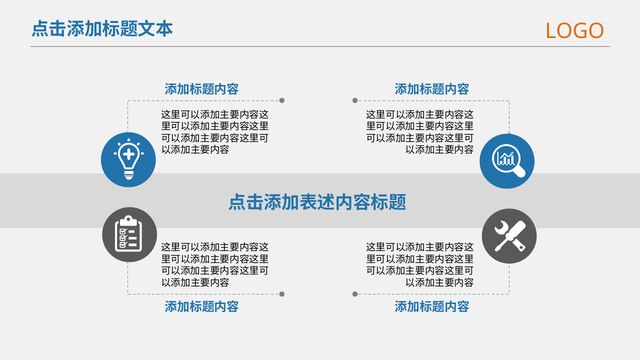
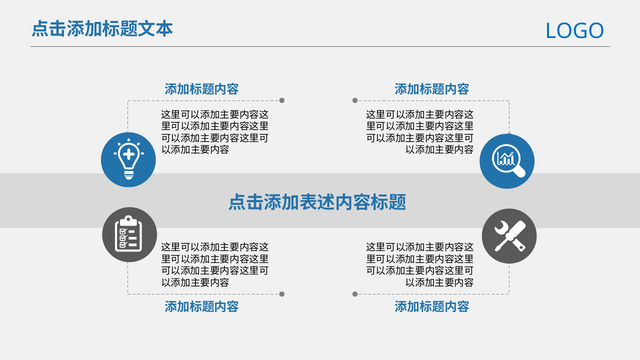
LOGO colour: orange -> blue
